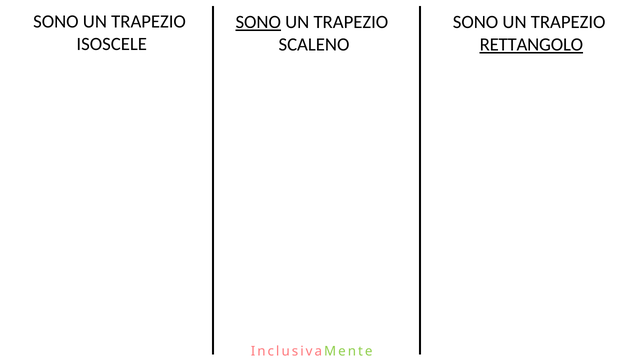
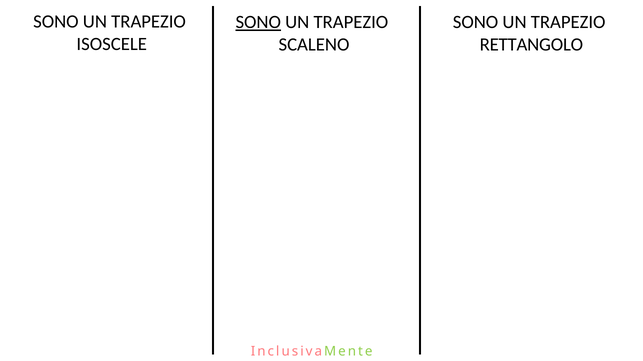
RETTANGOLO underline: present -> none
